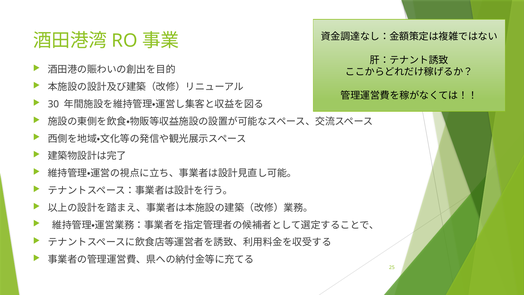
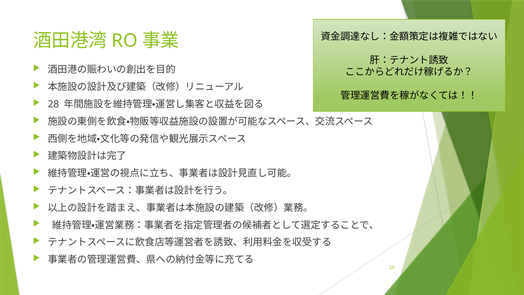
30: 30 -> 28
